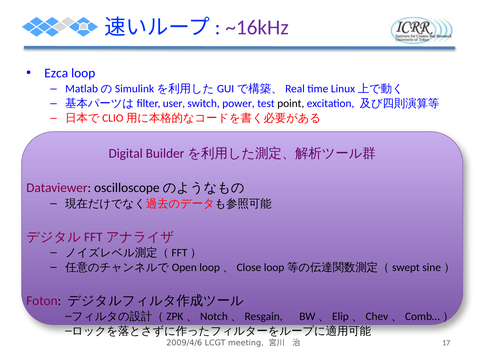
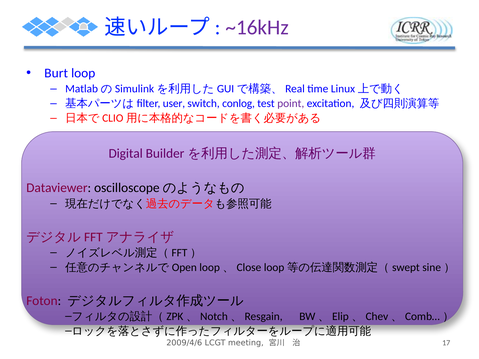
Ezca: Ezca -> Burt
power: power -> conlog
point colour: black -> purple
